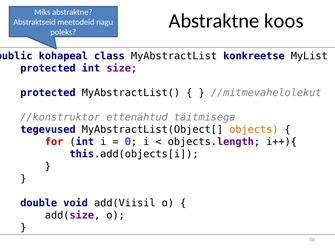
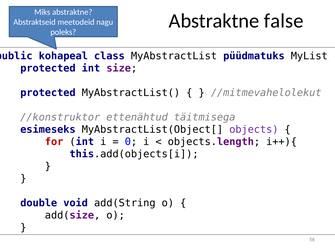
koos: koos -> false
konkreetse: konkreetse -> püüdmatuks
tegevused: tegevused -> esimeseks
objects colour: orange -> purple
add(Viisil: add(Viisil -> add(String
